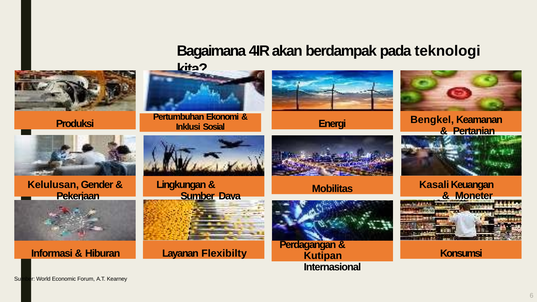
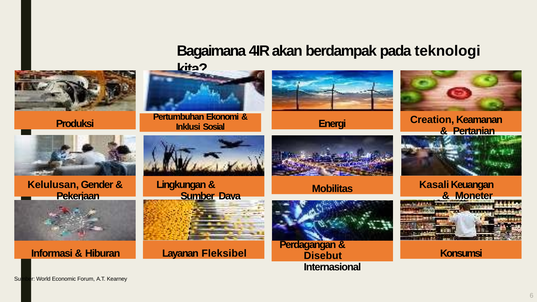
Bengkel: Bengkel -> Creation
Flexibilty: Flexibilty -> Fleksibel
Kutipan: Kutipan -> Disebut
